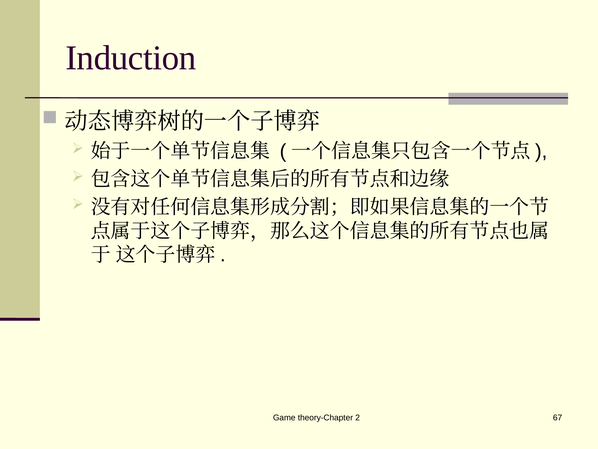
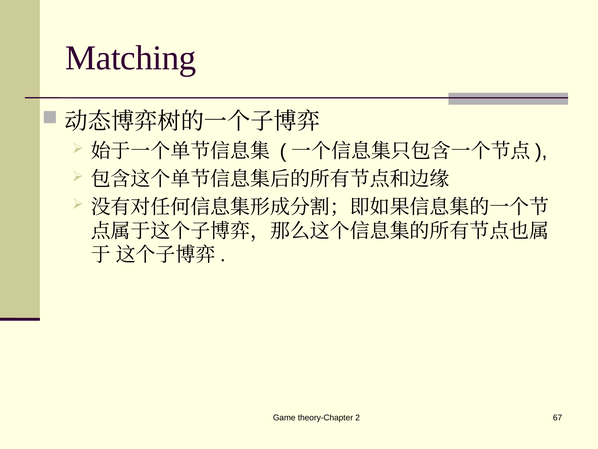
Induction: Induction -> Matching
